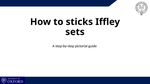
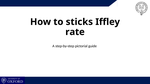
sets: sets -> rate
